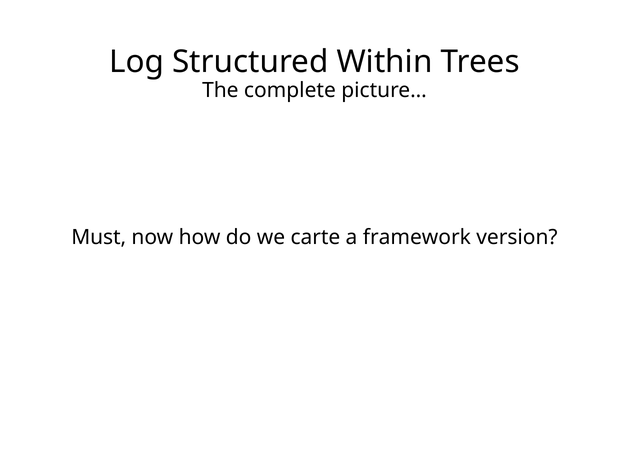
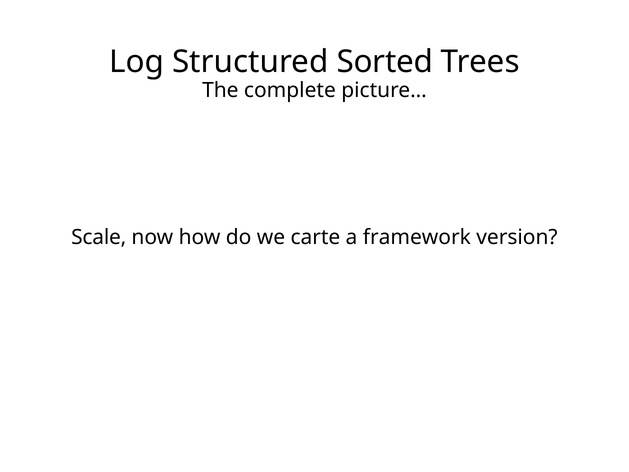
Within: Within -> Sorted
Must: Must -> Scale
